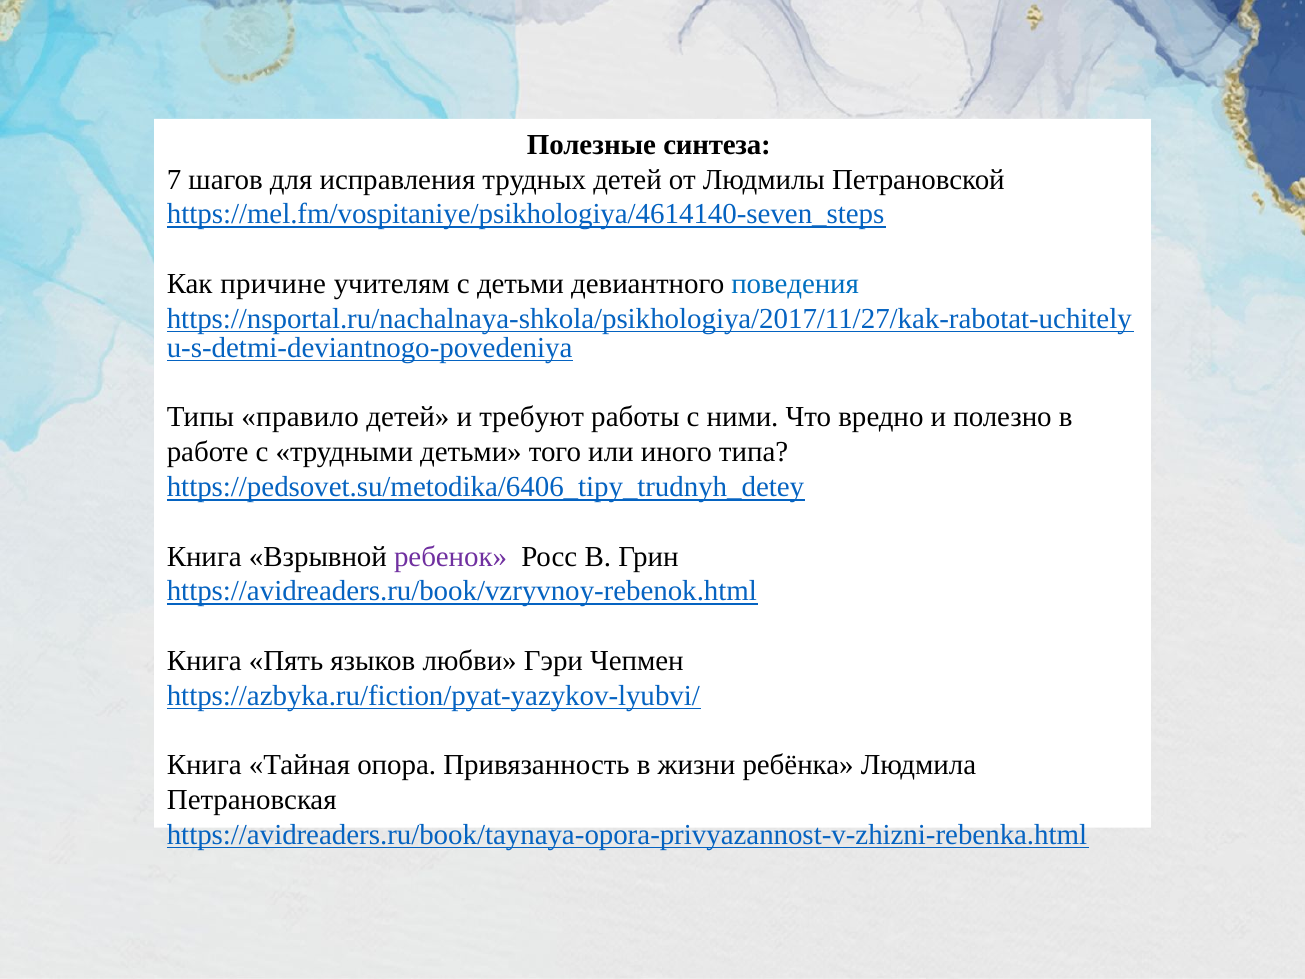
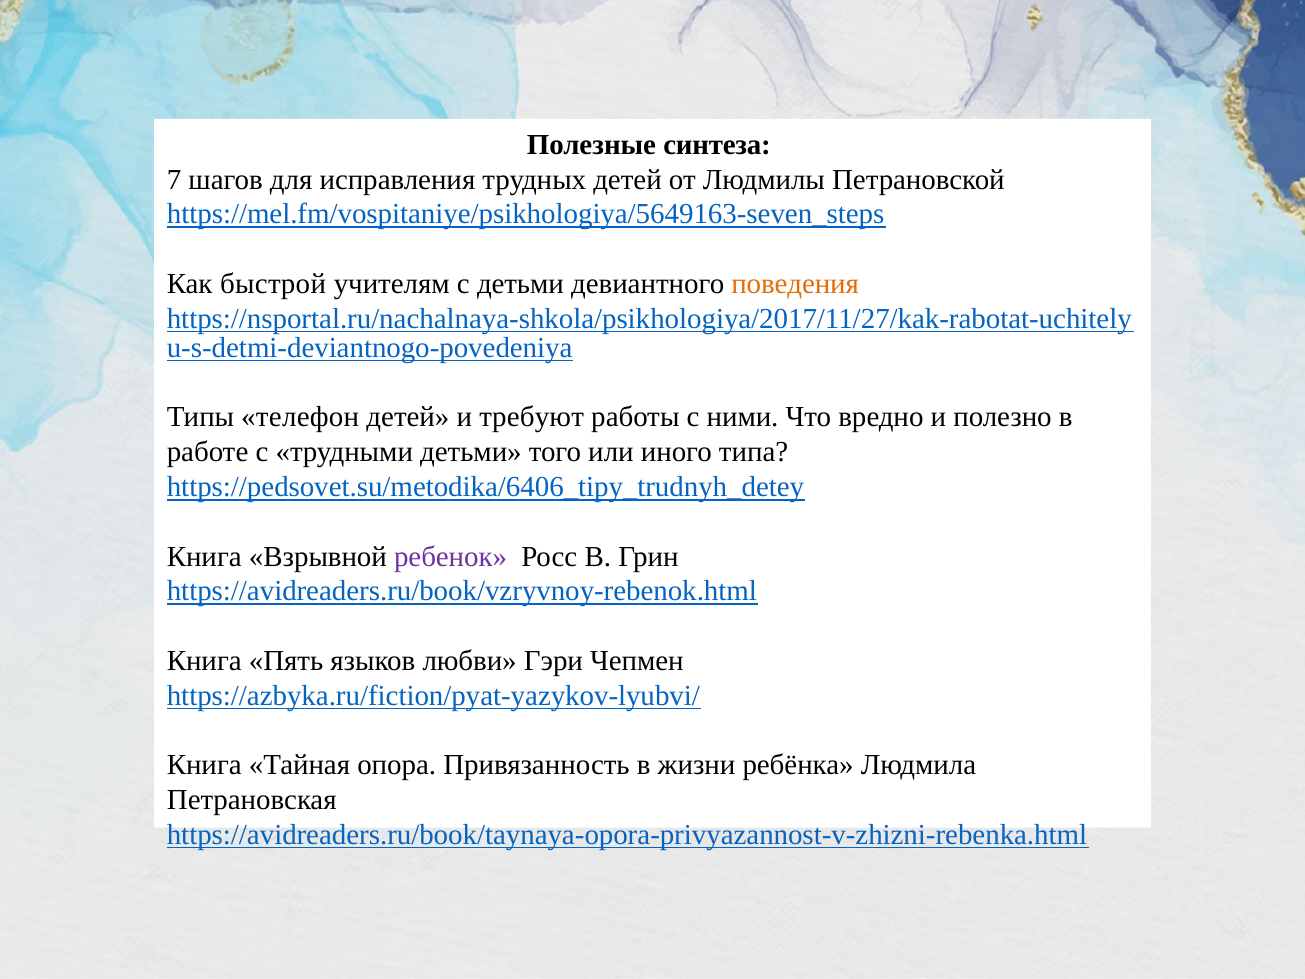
https://mel.fm/vospitaniye/psikhologiya/4614140-seven_steps: https://mel.fm/vospitaniye/psikhologiya/4614140-seven_steps -> https://mel.fm/vospitaniye/psikhologiya/5649163-seven_steps
причине: причине -> быстрой
поведения colour: blue -> orange
правило: правило -> телефон
